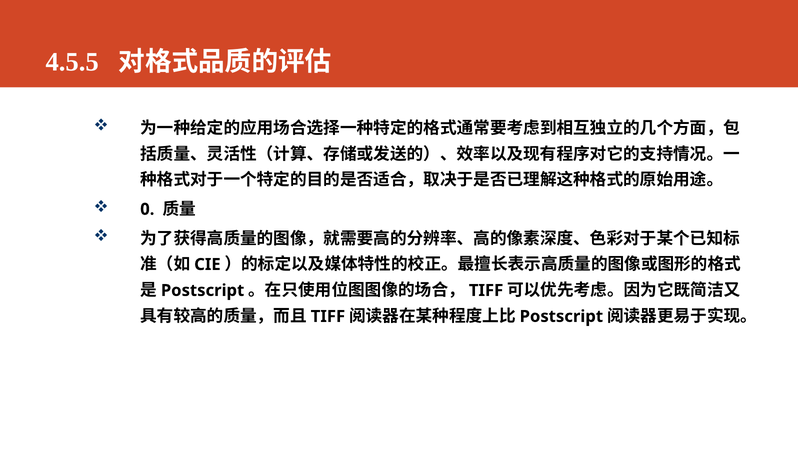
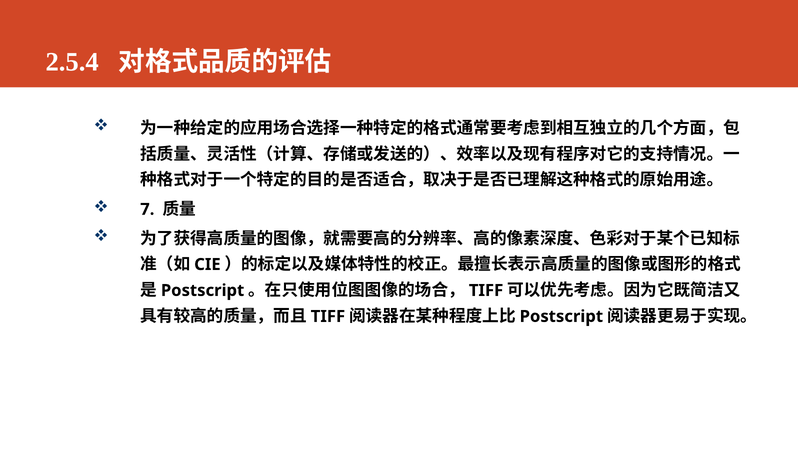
4.5.5: 4.5.5 -> 2.5.4
0: 0 -> 7
